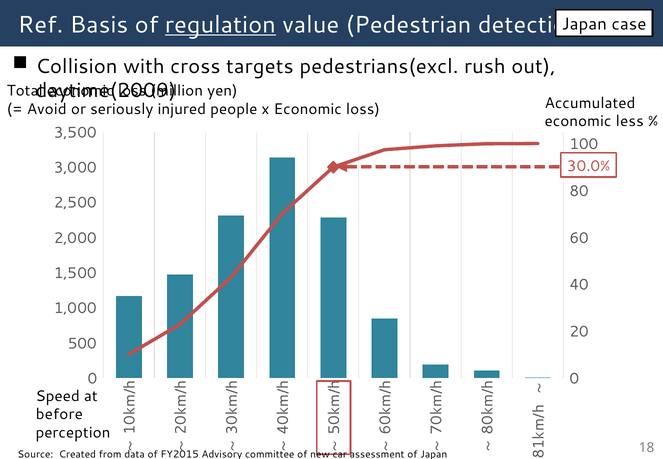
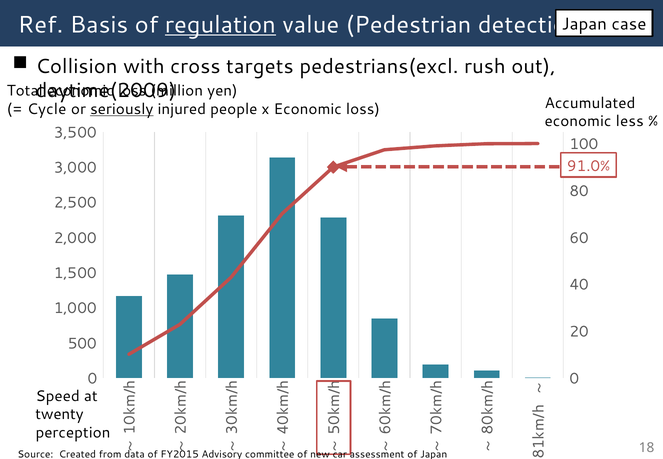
Avoid: Avoid -> Cycle
seriously underline: none -> present
30.0%: 30.0% -> 91.0%
before: before -> twenty
